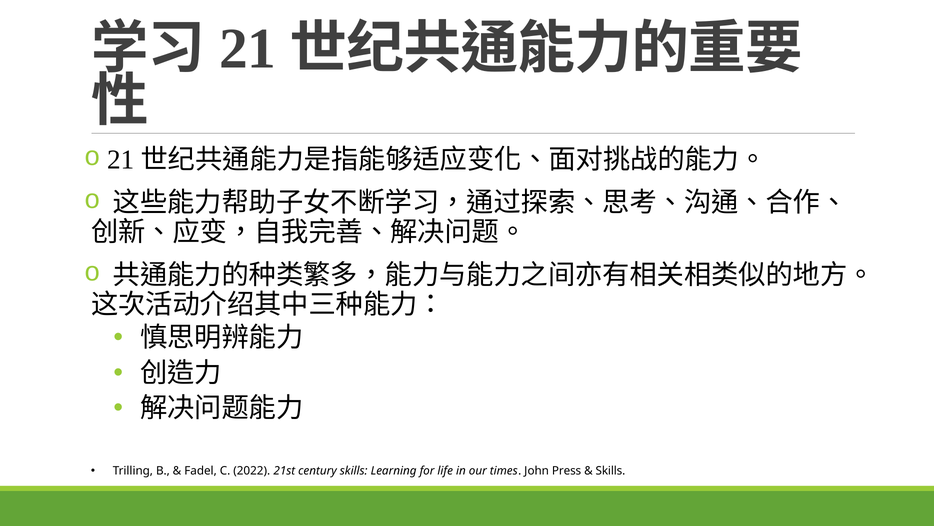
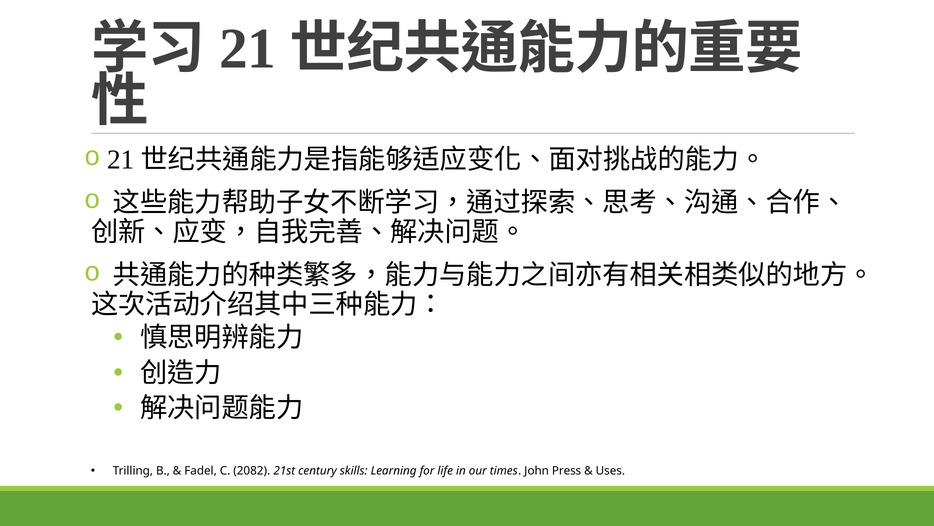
2022: 2022 -> 2082
Skills at (610, 470): Skills -> Uses
